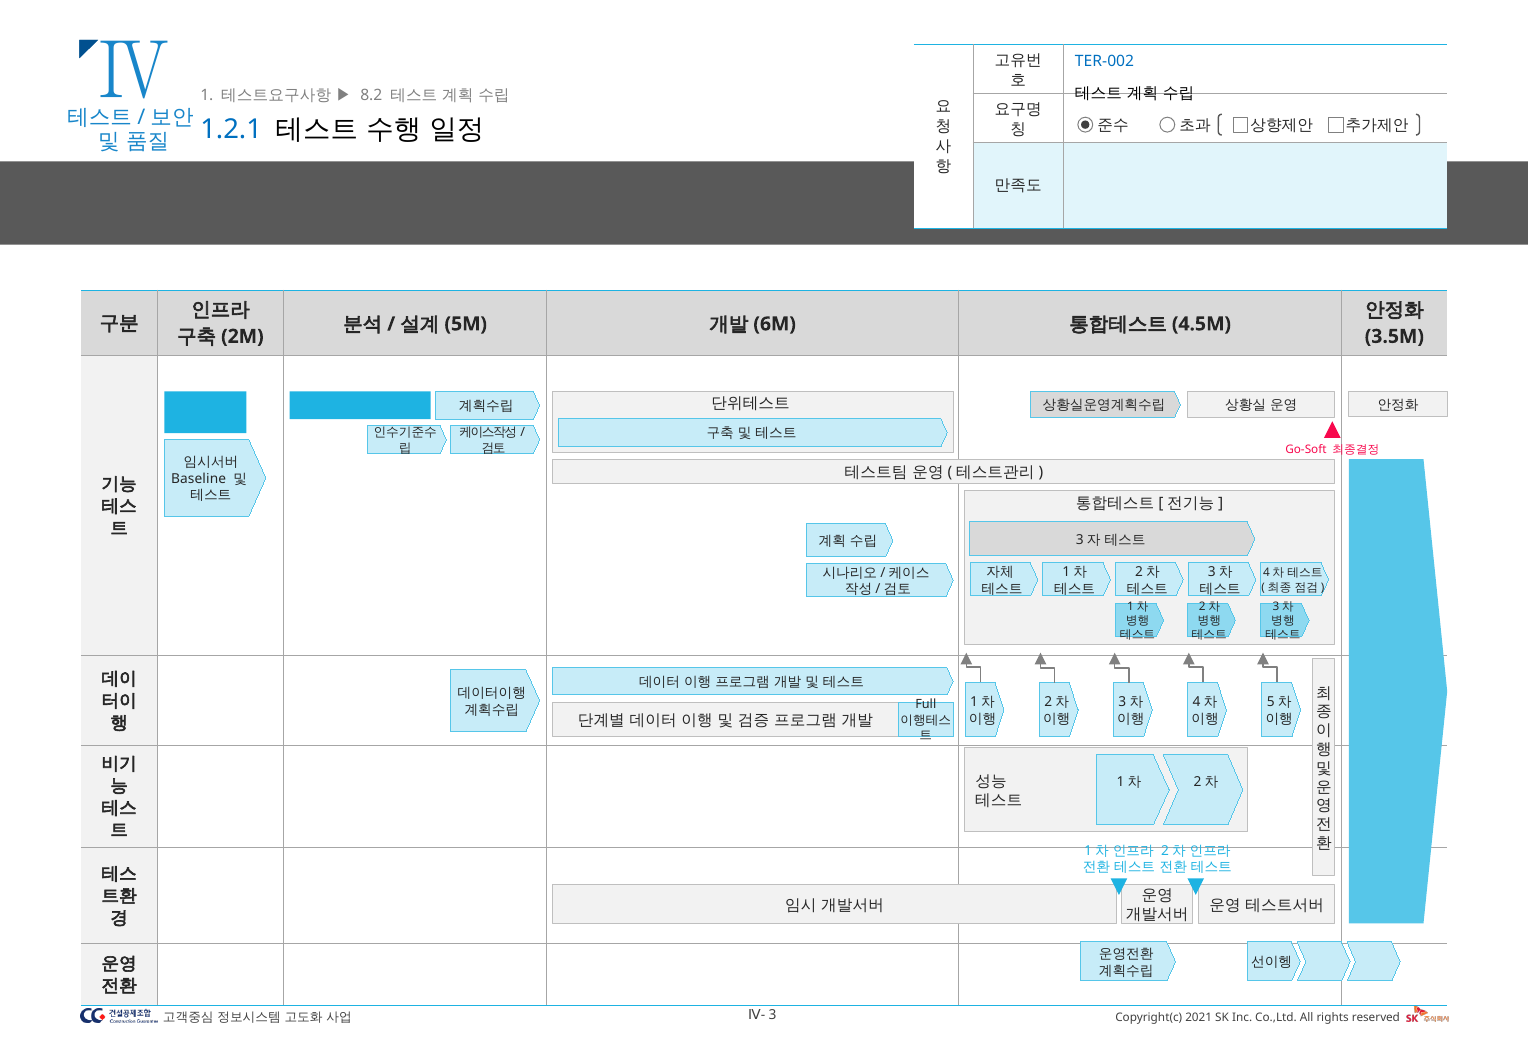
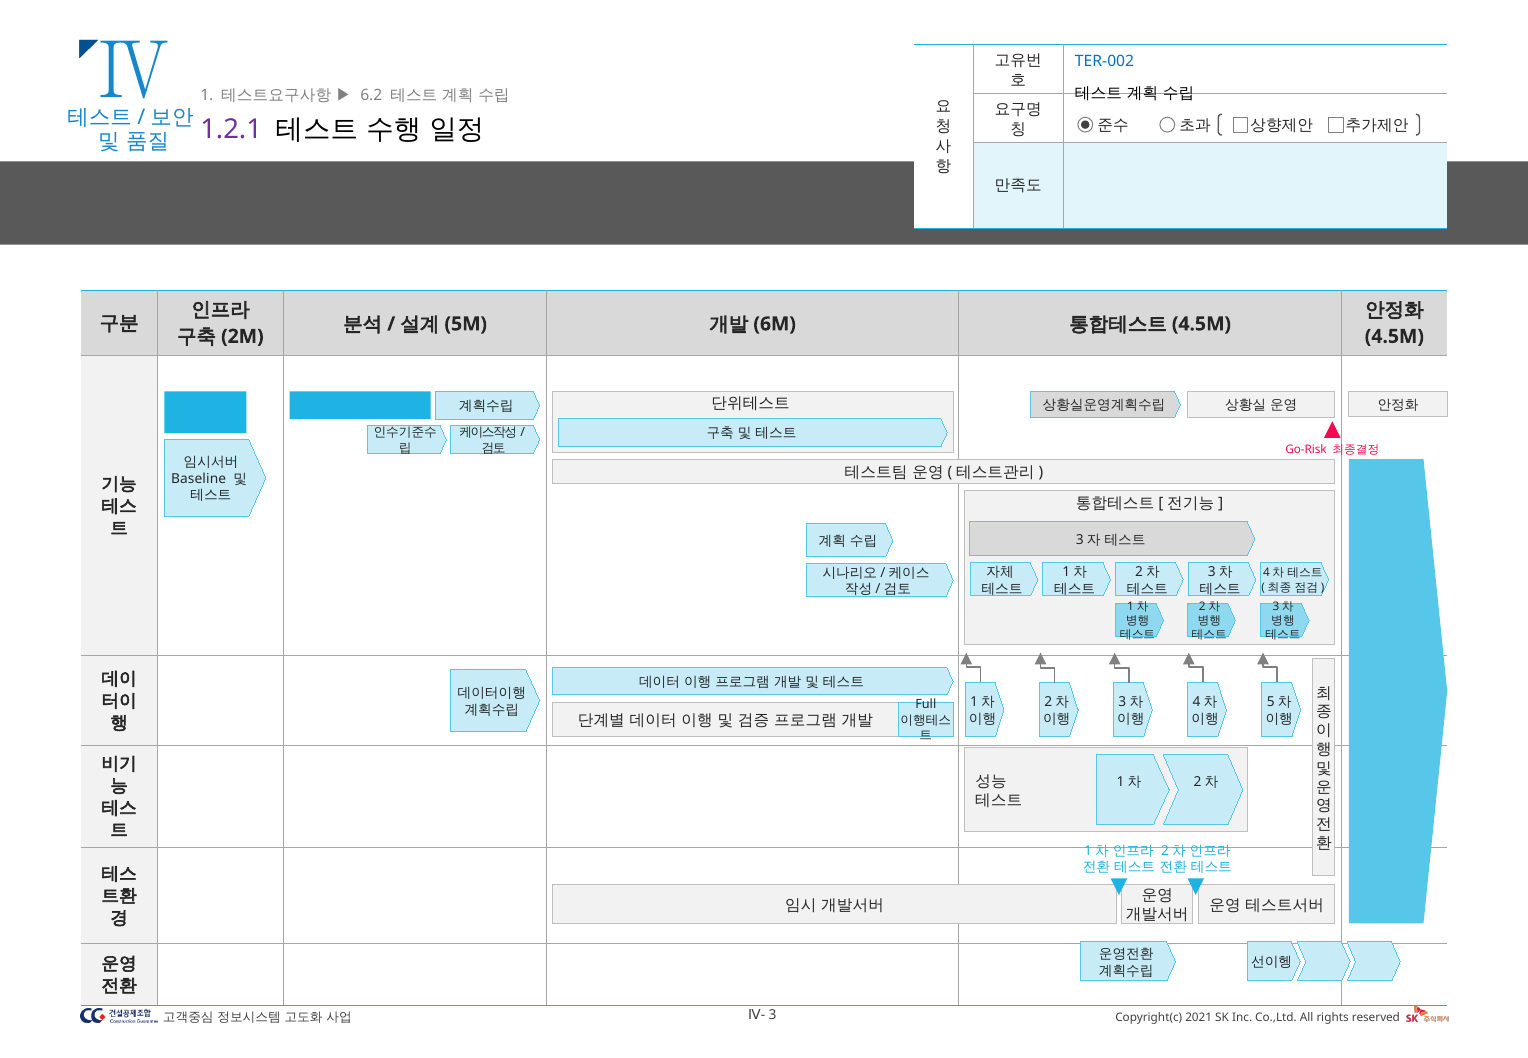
8.2: 8.2 -> 6.2
1.2.1 colour: blue -> purple
3.5M at (1394, 336): 3.5M -> 4.5M
Go-Soft: Go-Soft -> Go-Risk
